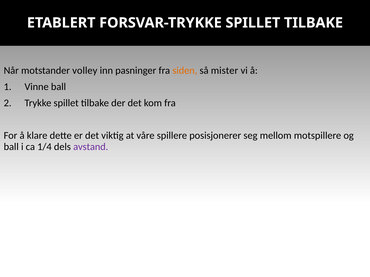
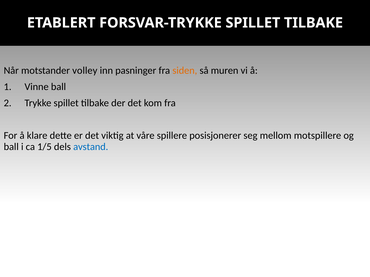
mister: mister -> muren
1/4: 1/4 -> 1/5
avstand colour: purple -> blue
